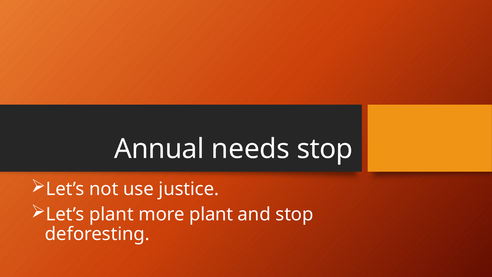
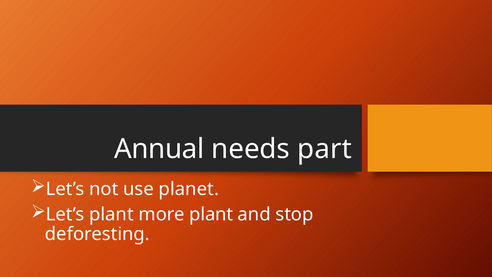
needs stop: stop -> part
justice: justice -> planet
